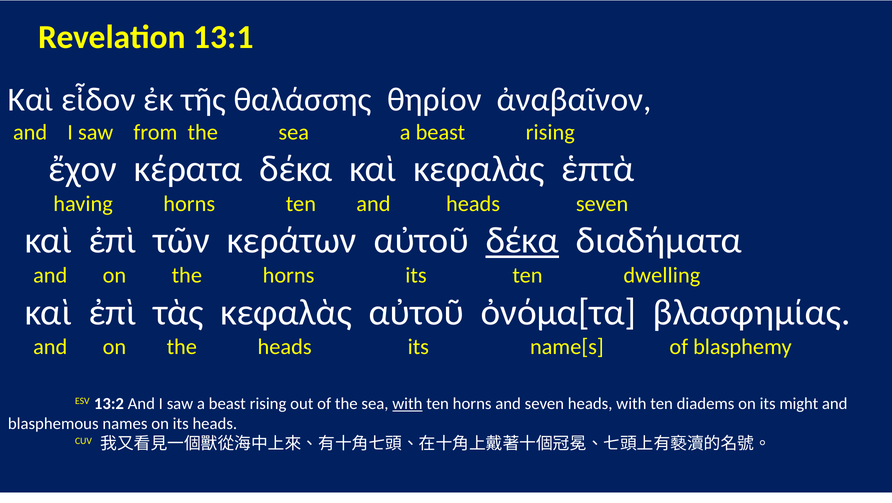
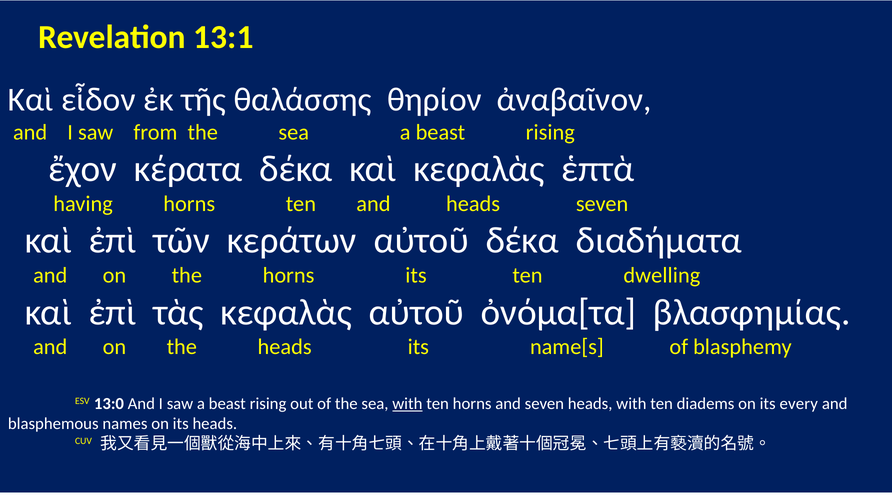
δέκα at (522, 241) underline: present -> none
13:2: 13:2 -> 13:0
might: might -> every
